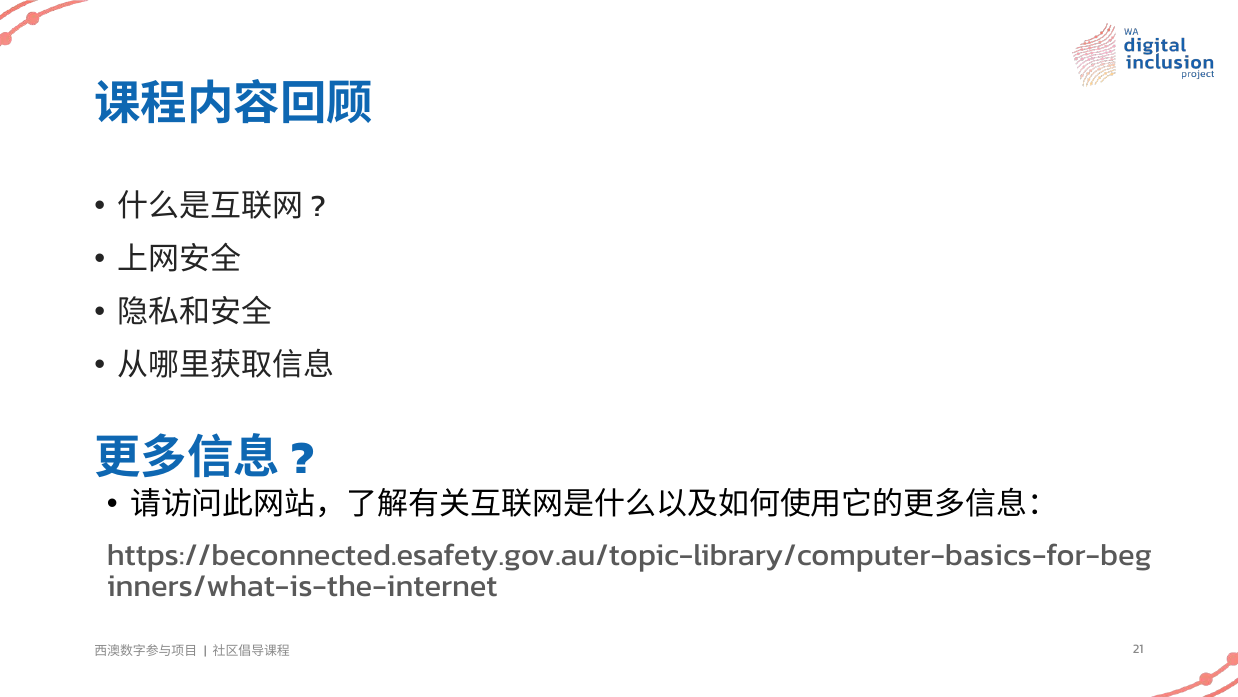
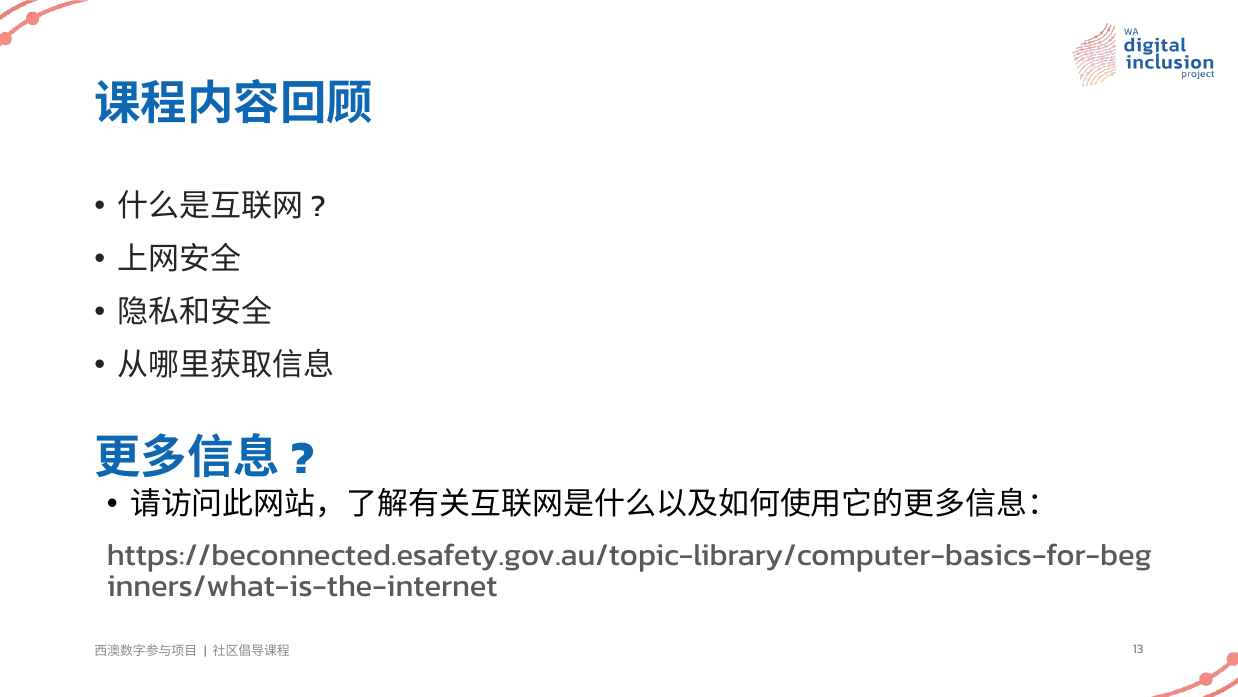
21: 21 -> 13
